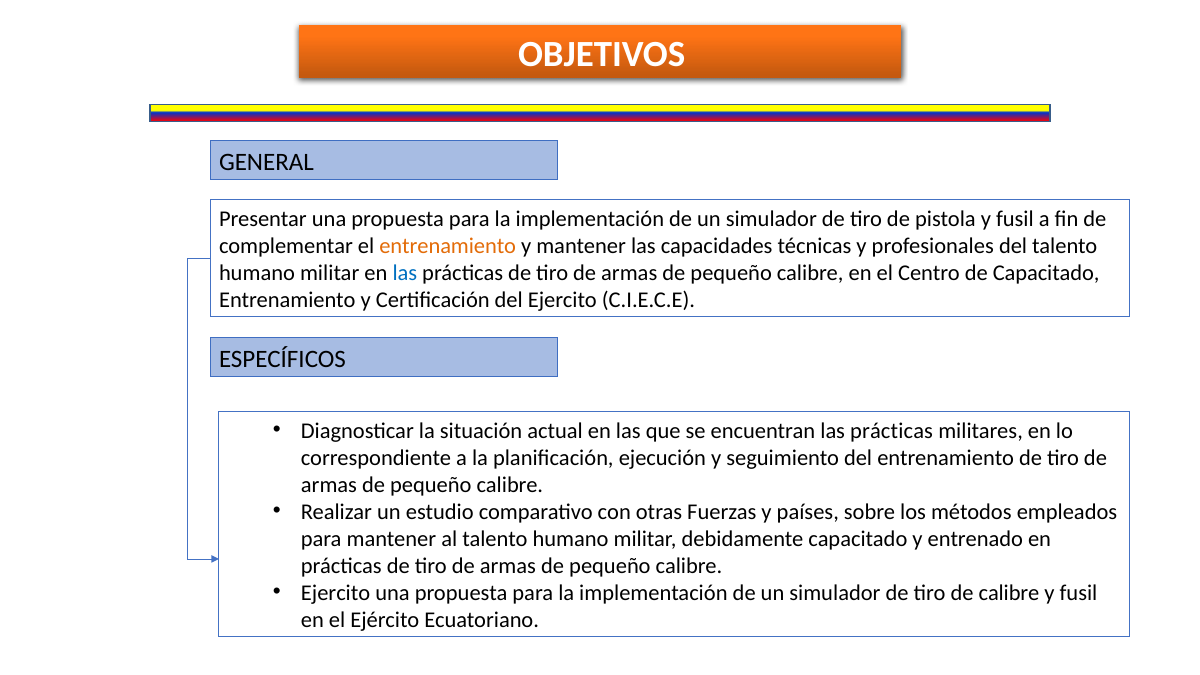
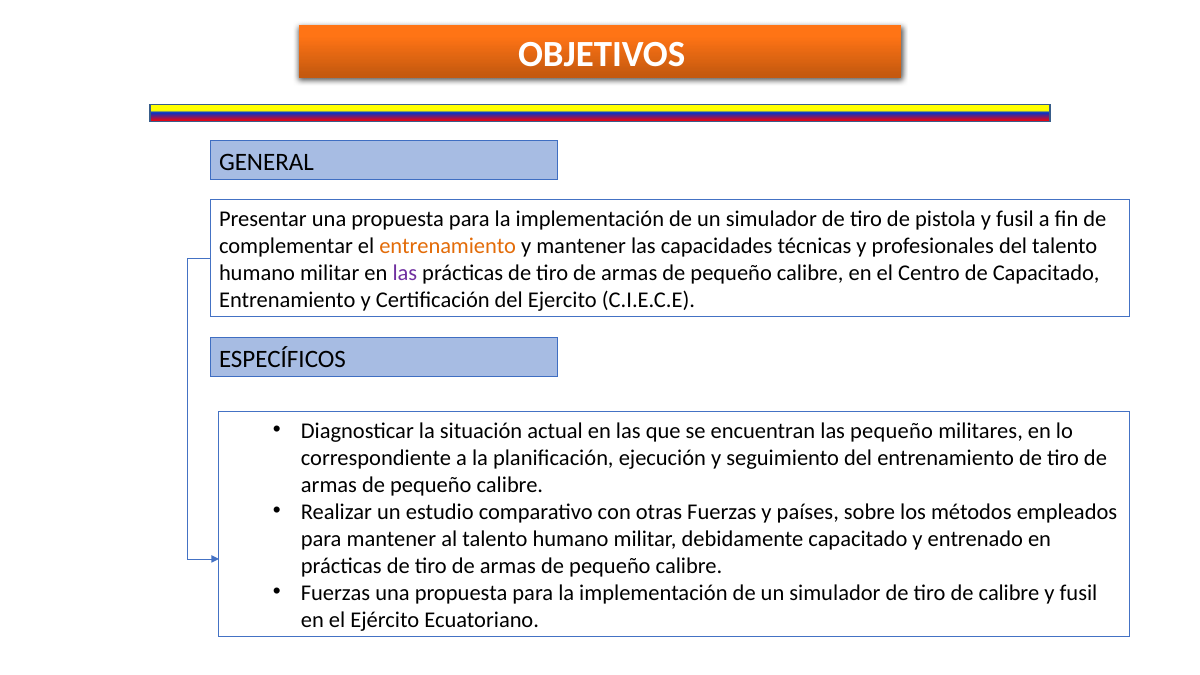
las at (405, 273) colour: blue -> purple
encuentran las prácticas: prácticas -> pequeño
Ejercito at (336, 593): Ejercito -> Fuerzas
